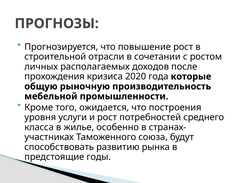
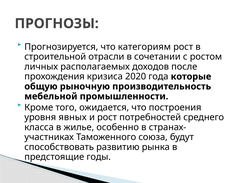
повышение: повышение -> категориям
услуги: услуги -> явных
